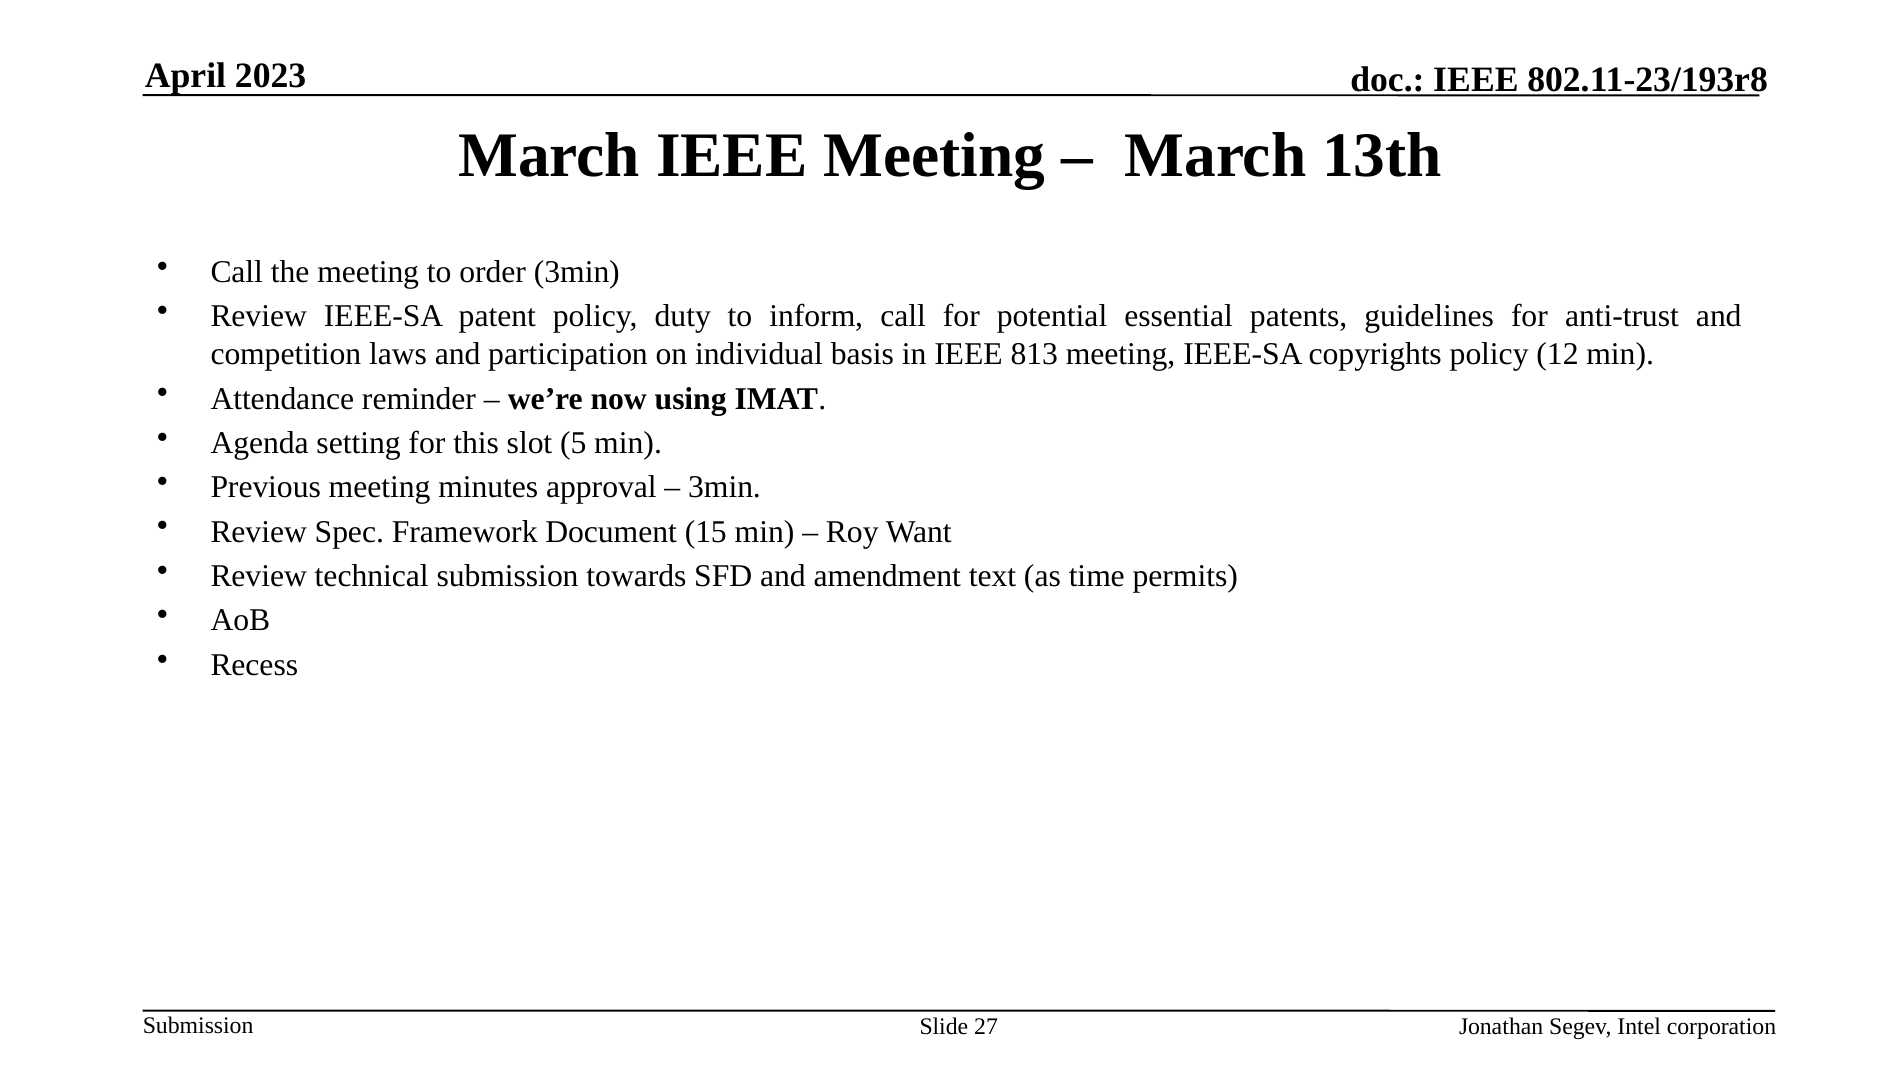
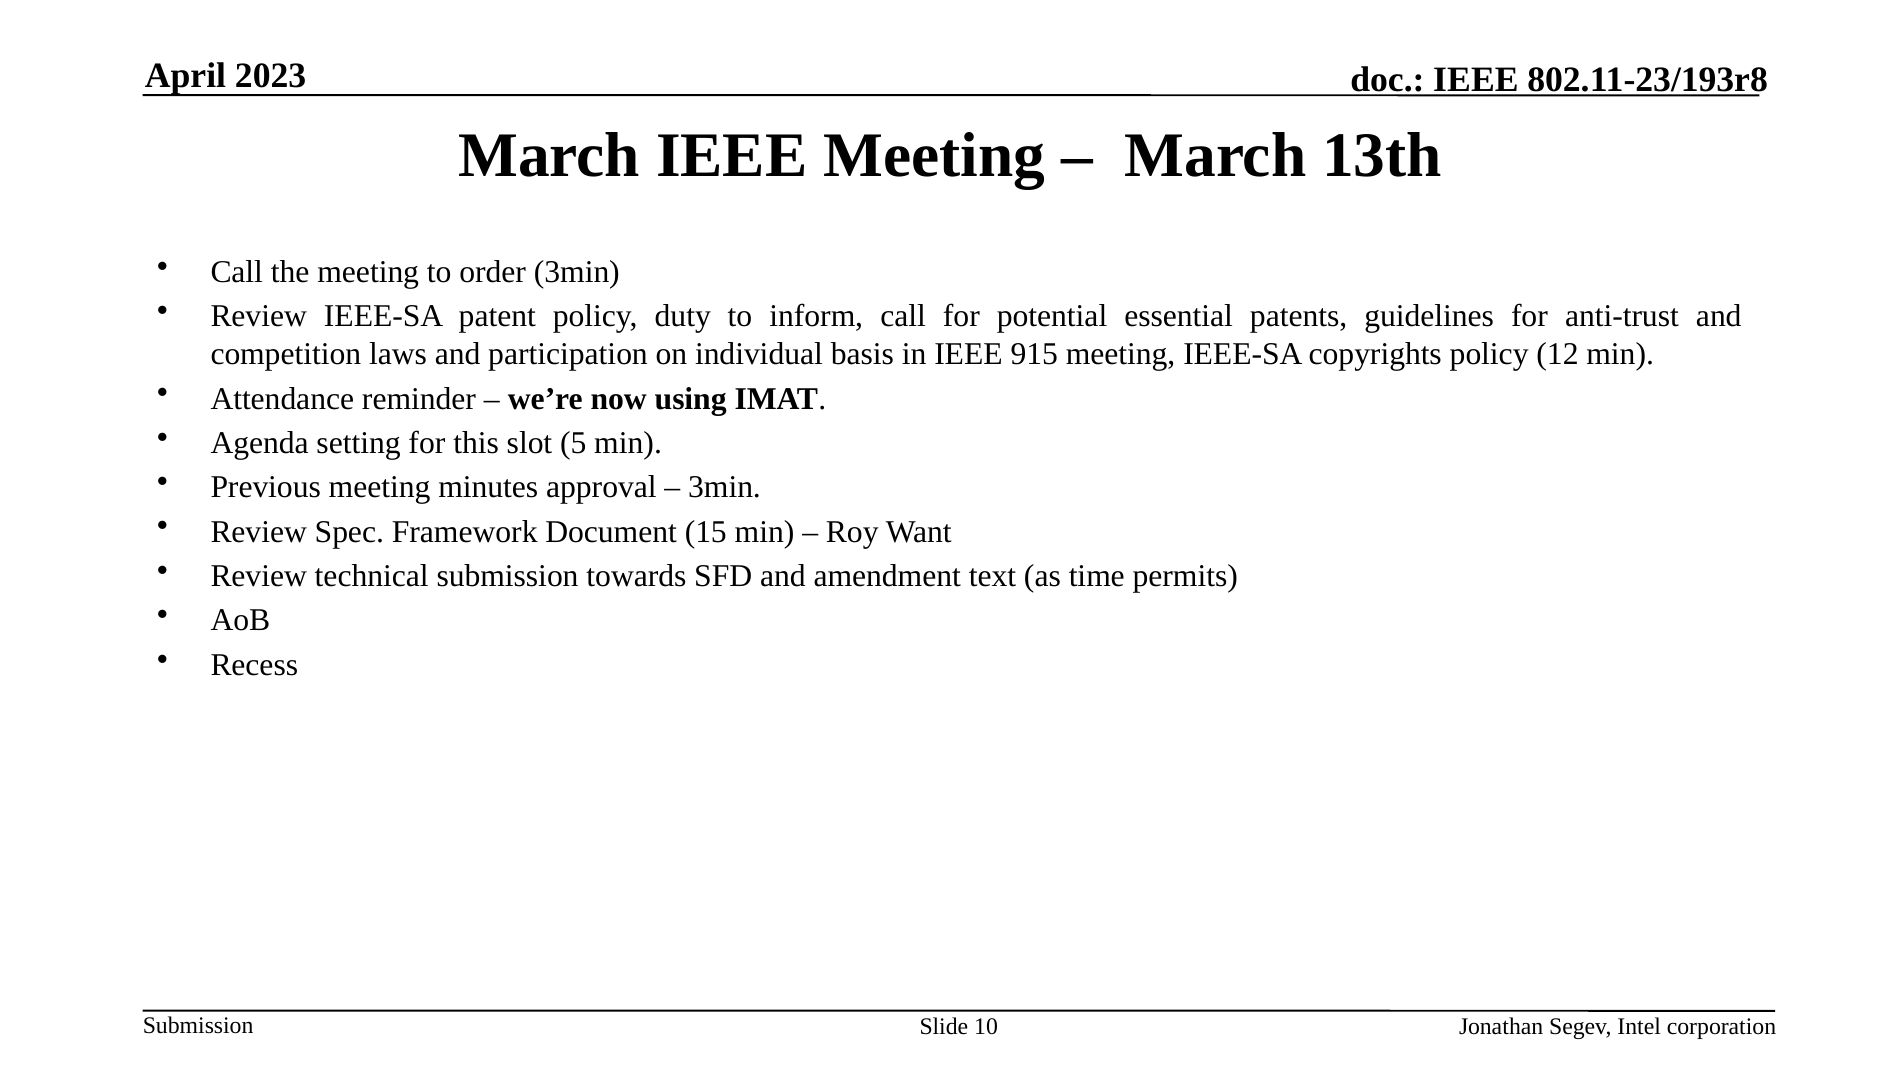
813: 813 -> 915
27: 27 -> 10
